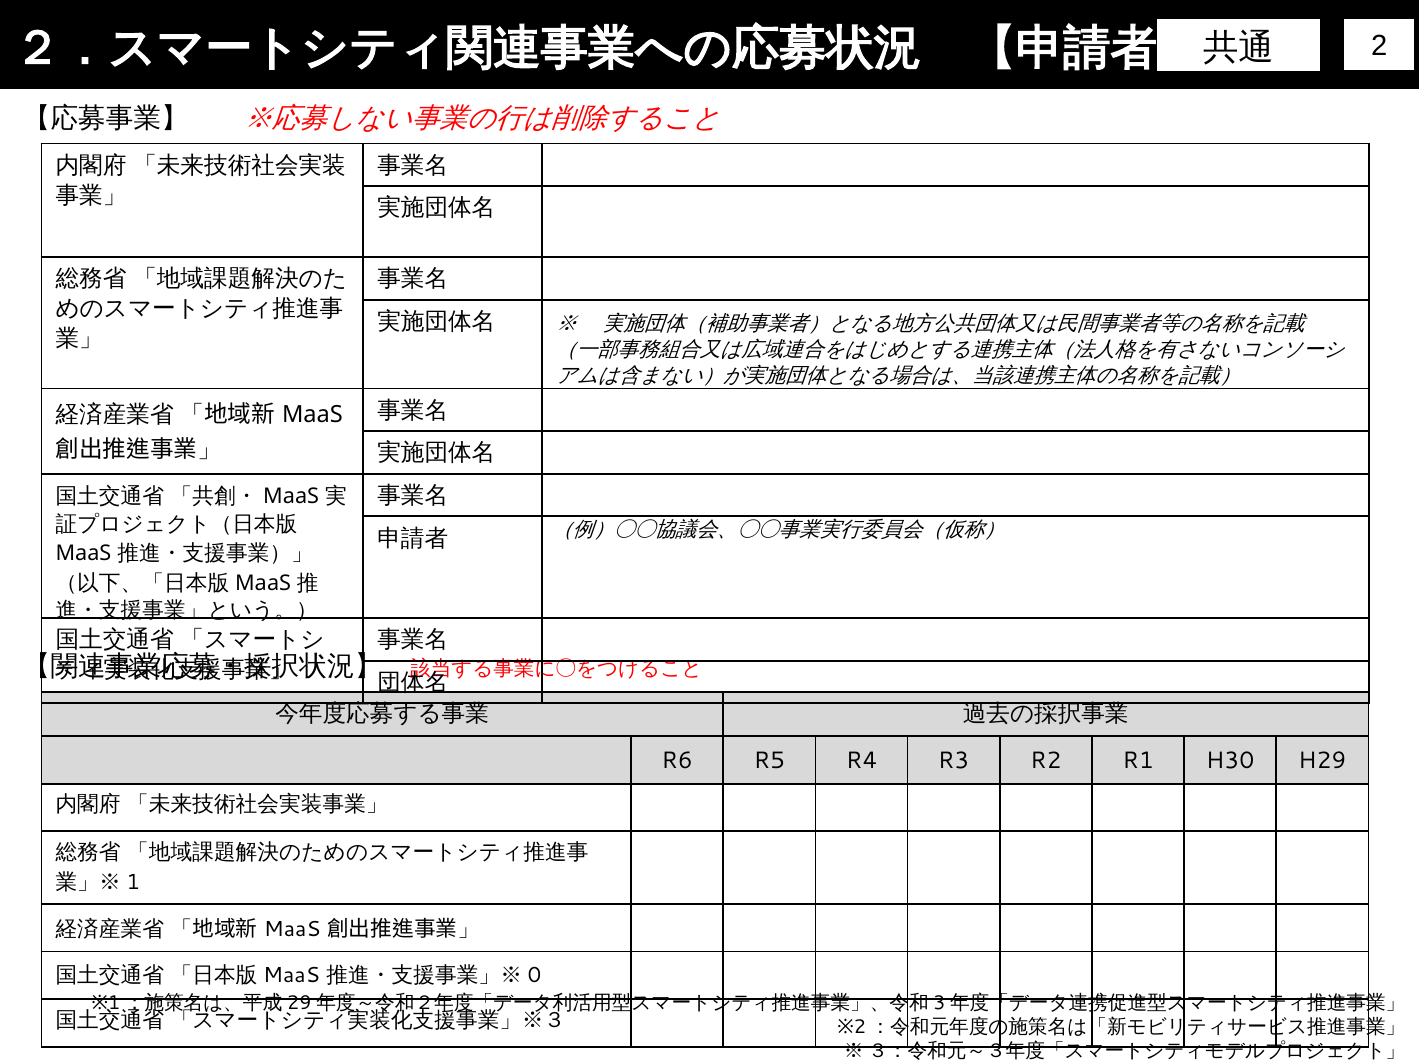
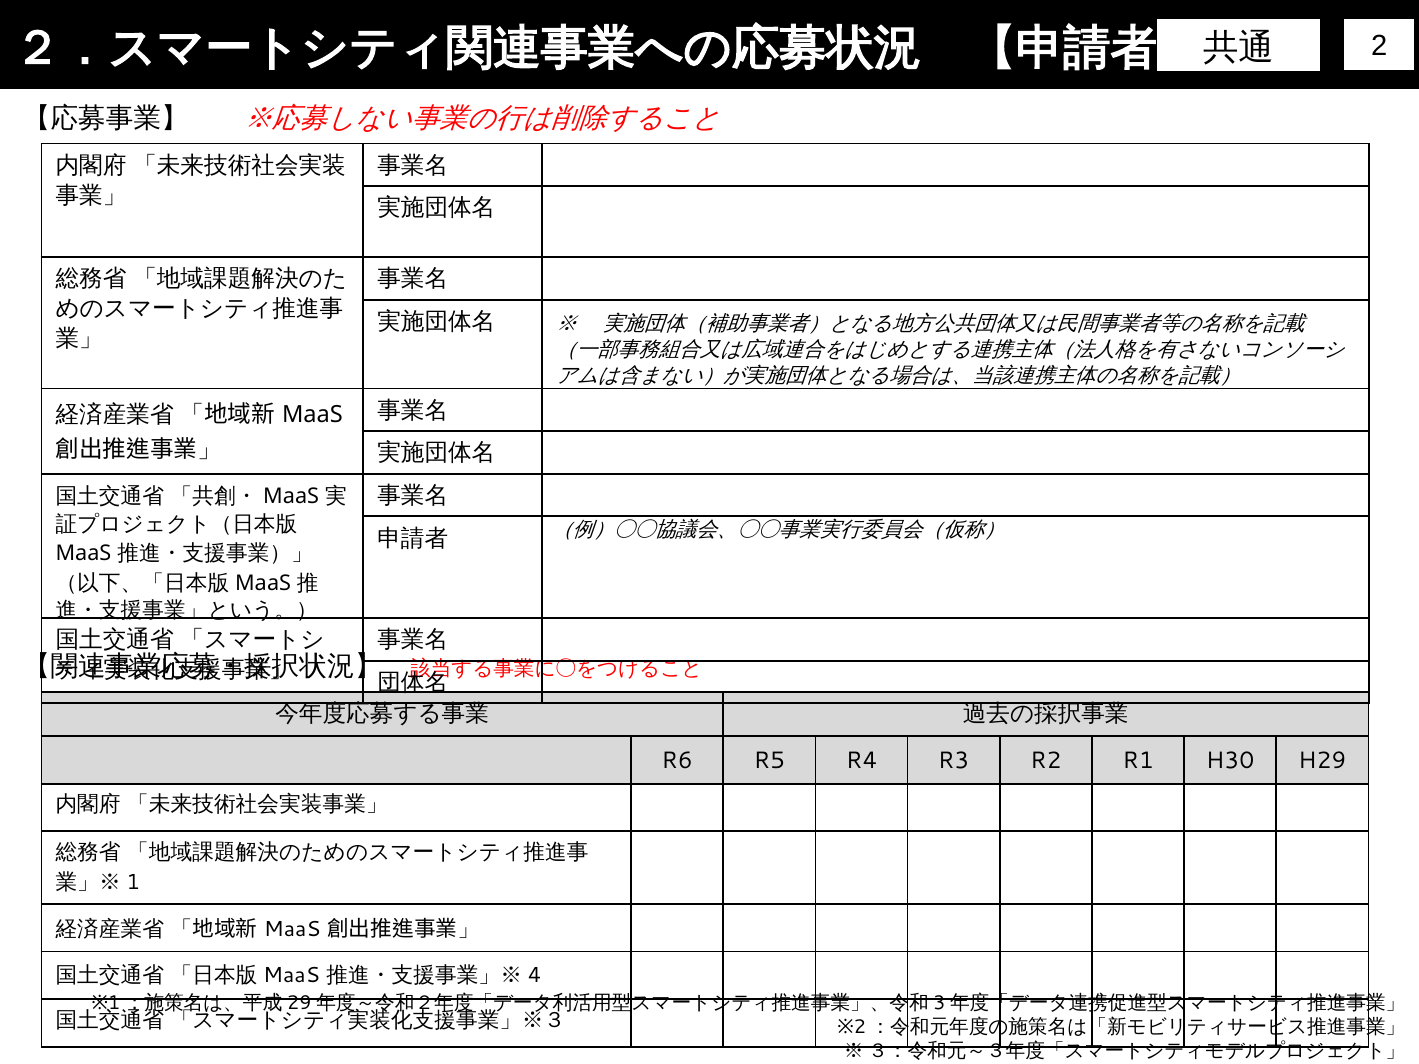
0: 0 -> 4
